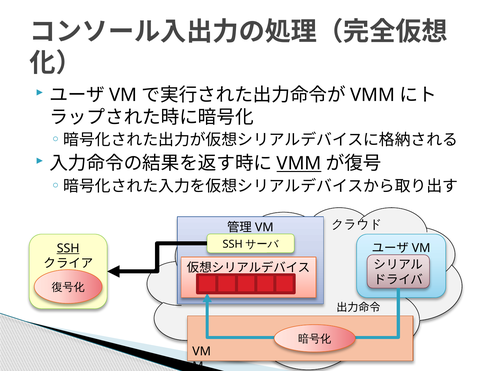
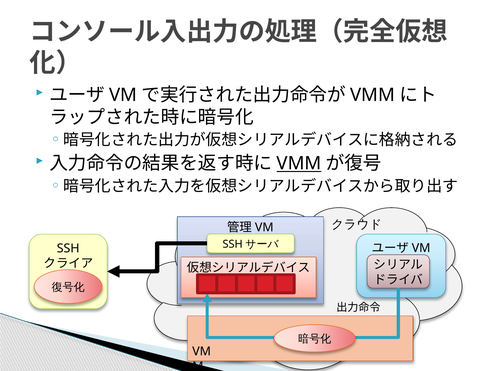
SSH underline: present -> none
